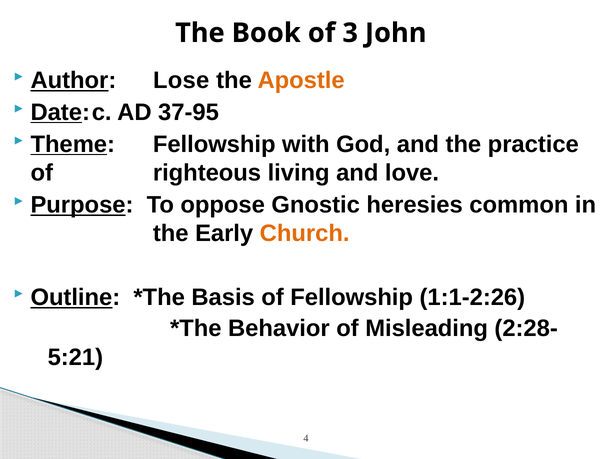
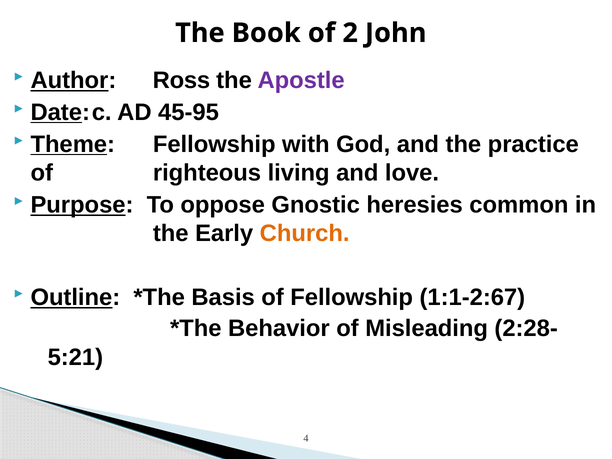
3: 3 -> 2
Lose: Lose -> Ross
Apostle colour: orange -> purple
37-95: 37-95 -> 45-95
1:1-2:26: 1:1-2:26 -> 1:1-2:67
